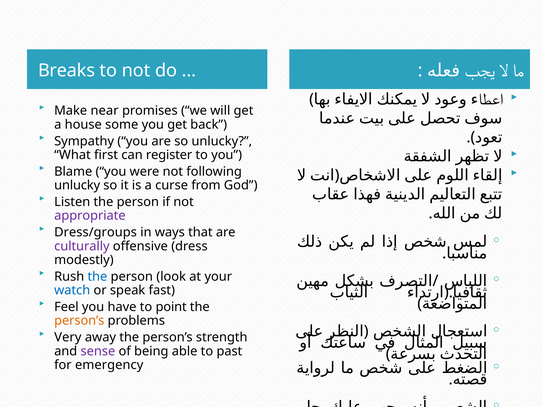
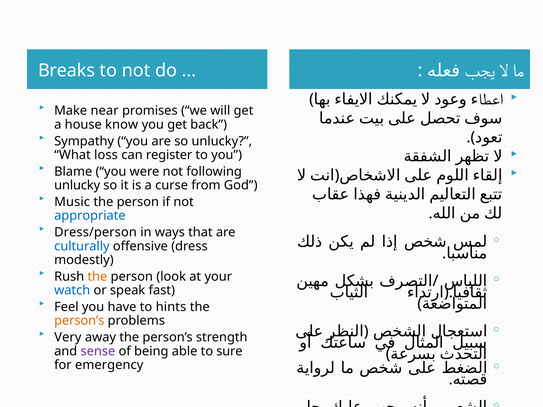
some: some -> know
first: first -> loss
Listen: Listen -> Music
appropriate colour: purple -> blue
Dress/groups: Dress/groups -> Dress/person
culturally colour: purple -> blue
the at (97, 277) colour: blue -> orange
point: point -> hints
past: past -> sure
